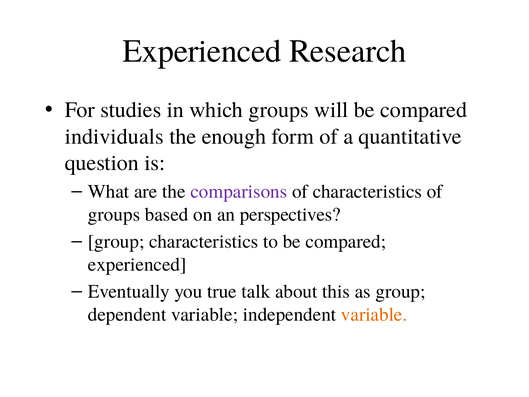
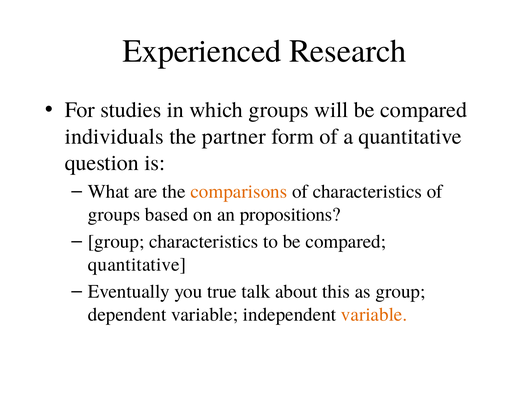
enough: enough -> partner
comparisons colour: purple -> orange
perspectives: perspectives -> propositions
experienced at (137, 264): experienced -> quantitative
